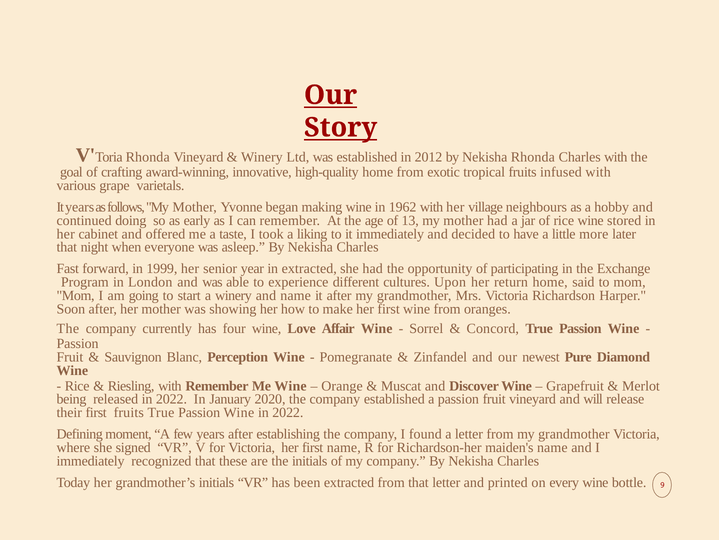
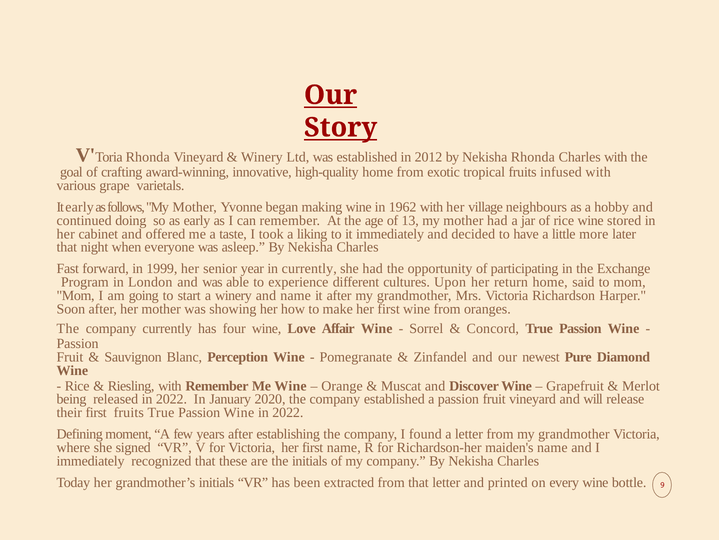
It years: years -> early
in extracted: extracted -> currently
